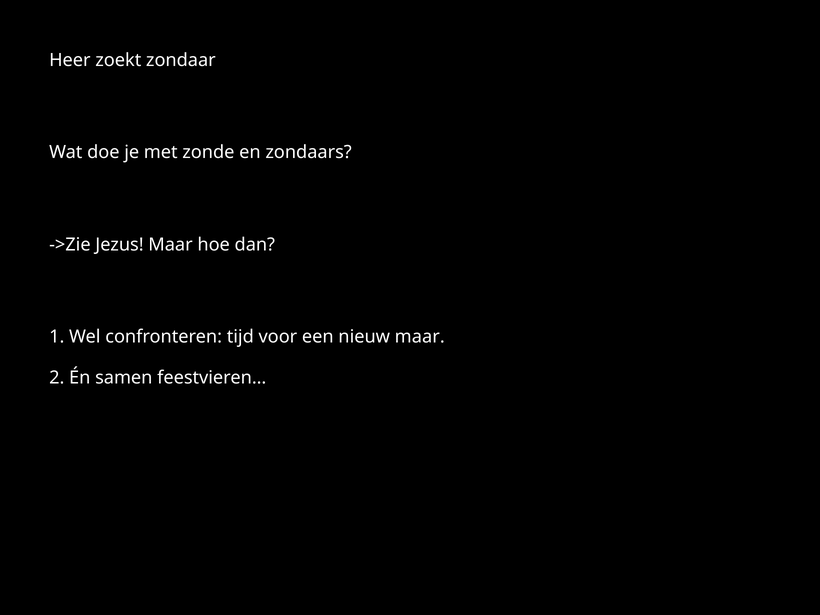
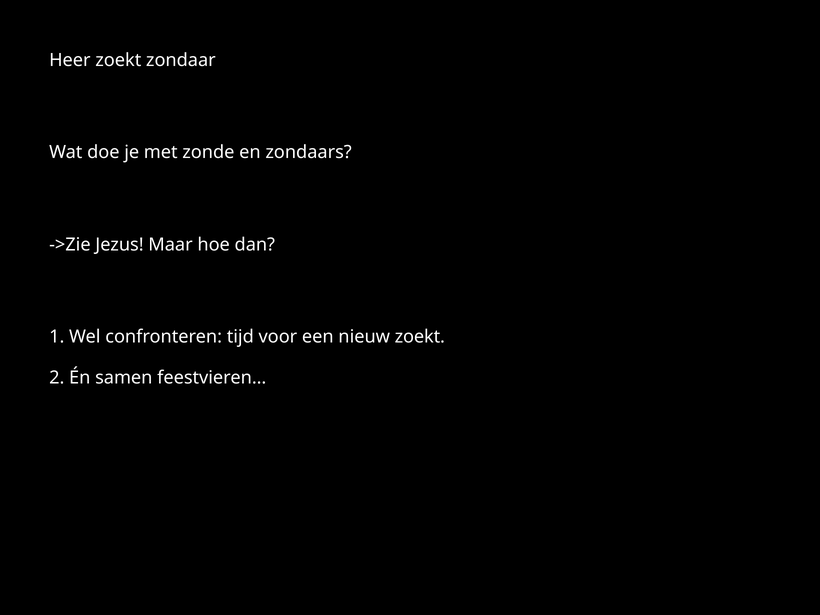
nieuw maar: maar -> zoekt
